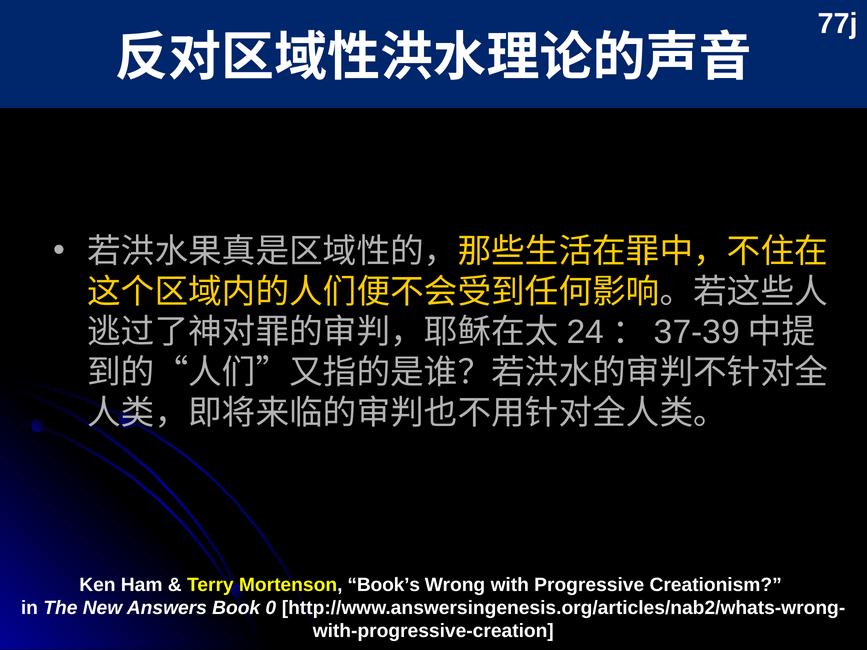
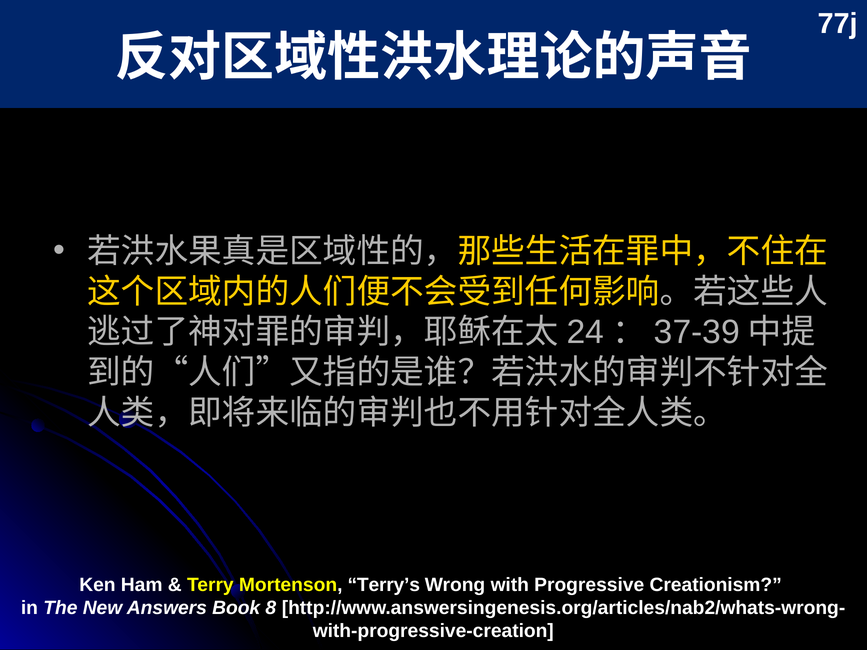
Book’s: Book’s -> Terry’s
0: 0 -> 8
